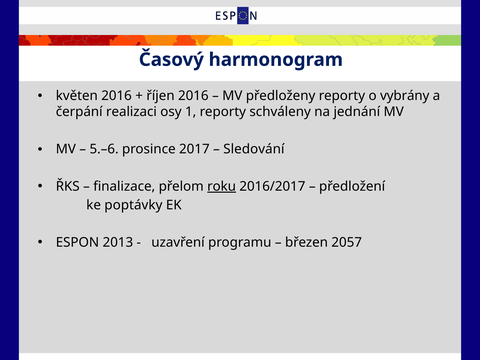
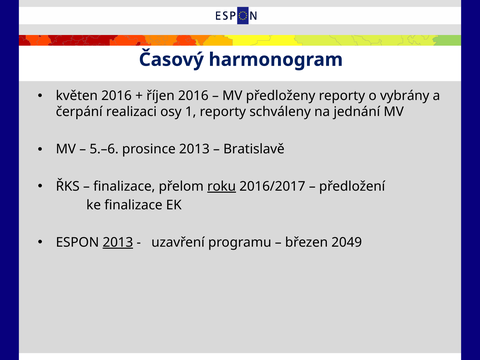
prosince 2017: 2017 -> 2013
Sledování: Sledování -> Bratislavě
ke poptávky: poptávky -> finalizace
2013 at (118, 242) underline: none -> present
2057: 2057 -> 2049
